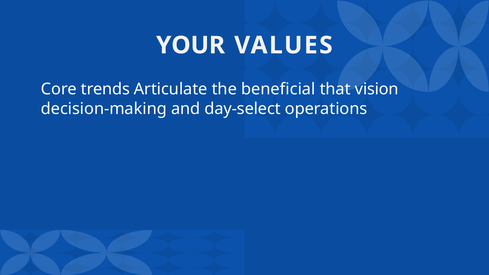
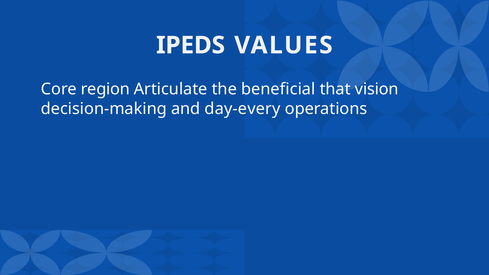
YOUR: YOUR -> IPEDS
trends: trends -> region
day-select: day-select -> day-every
